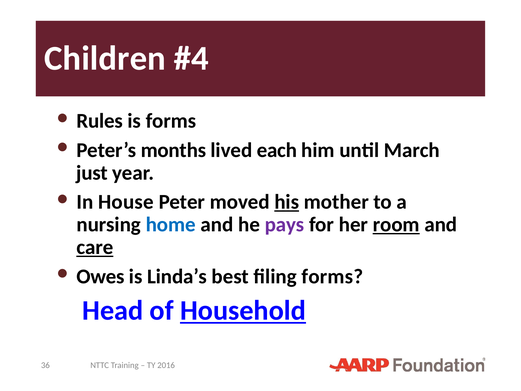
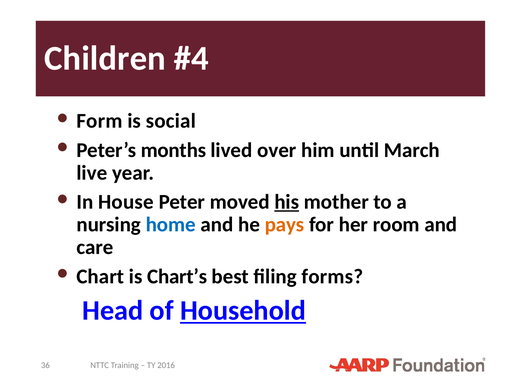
Rules: Rules -> Form
is forms: forms -> social
each: each -> over
just: just -> live
pays colour: purple -> orange
room underline: present -> none
care underline: present -> none
Owes: Owes -> Chart
Linda’s: Linda’s -> Chart’s
